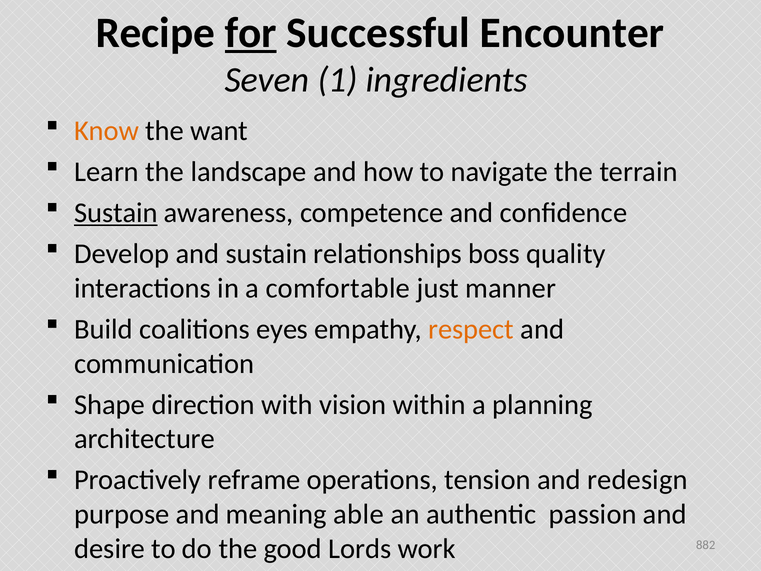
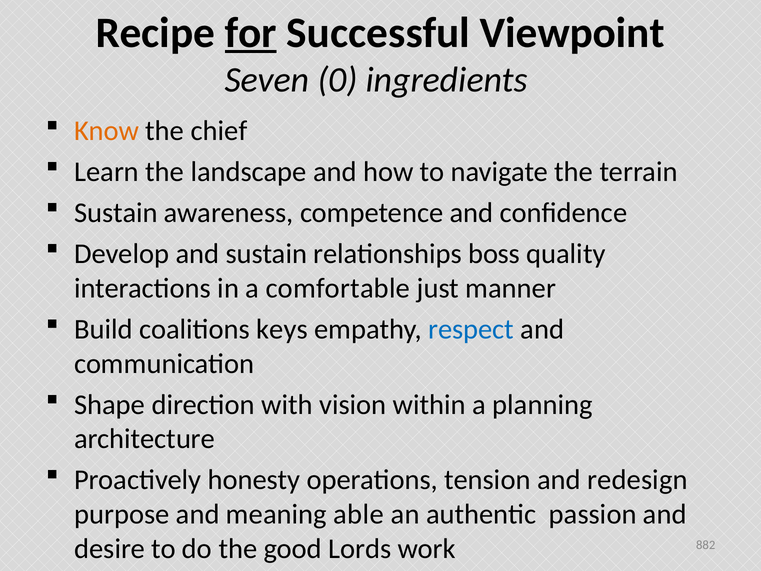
Encounter: Encounter -> Viewpoint
1: 1 -> 0
want: want -> chief
Sustain at (116, 213) underline: present -> none
eyes: eyes -> keys
respect colour: orange -> blue
reframe: reframe -> honesty
